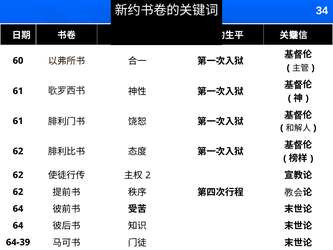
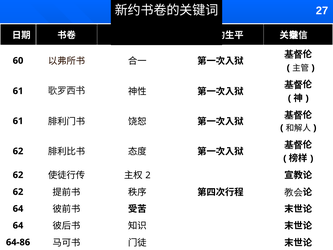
34: 34 -> 27
64-39: 64-39 -> 64-86
